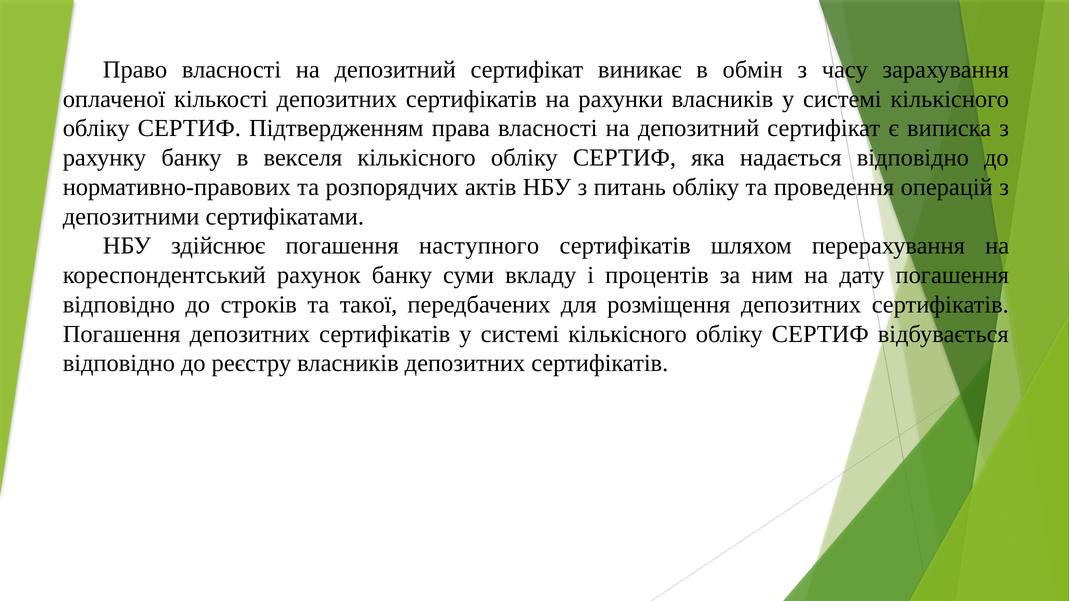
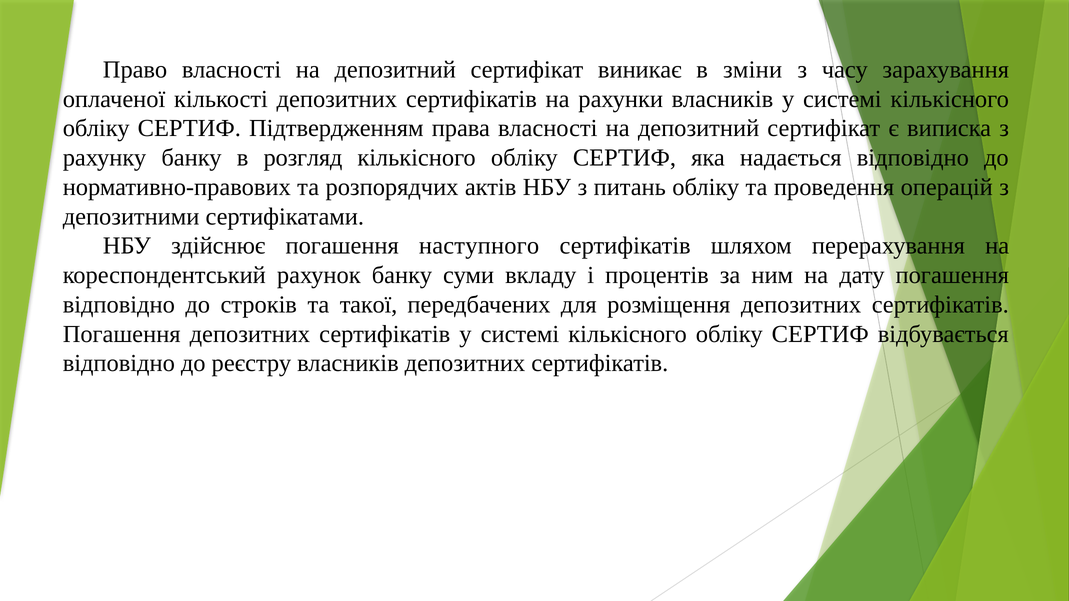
обмін: обмін -> зміни
векселя: векселя -> розгляд
